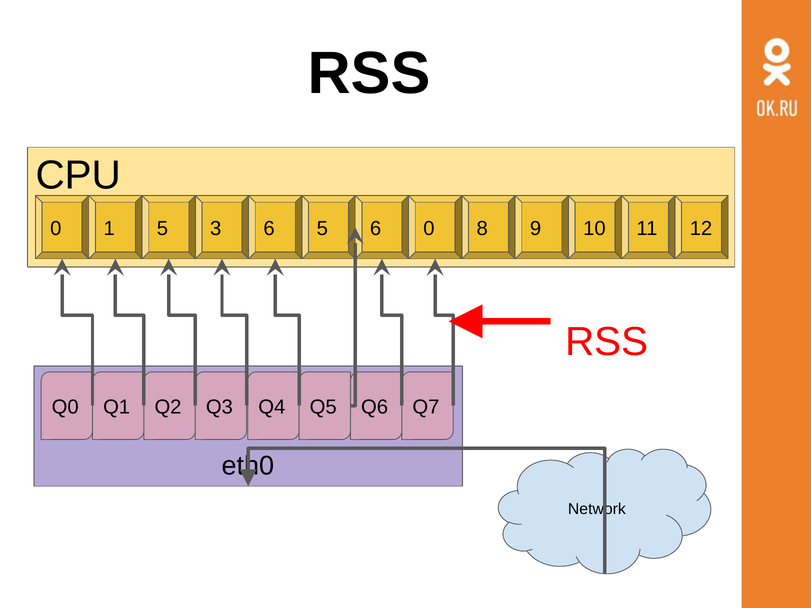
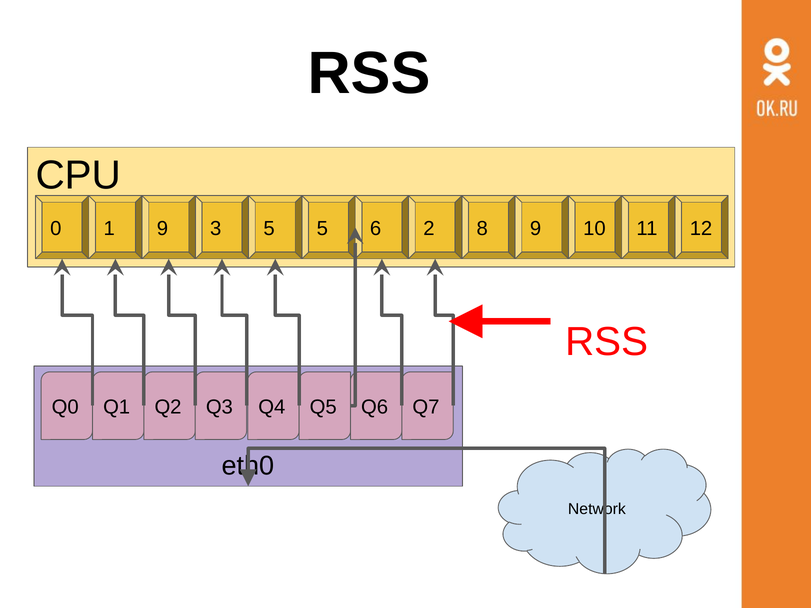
1 5: 5 -> 9
3 6: 6 -> 5
6 0: 0 -> 2
